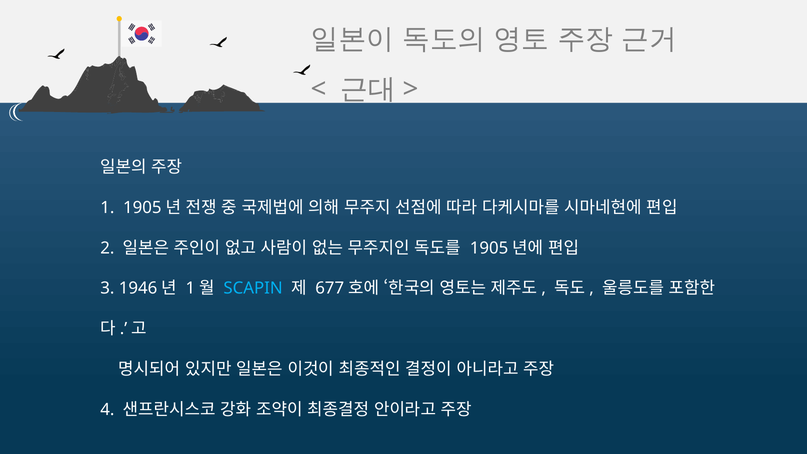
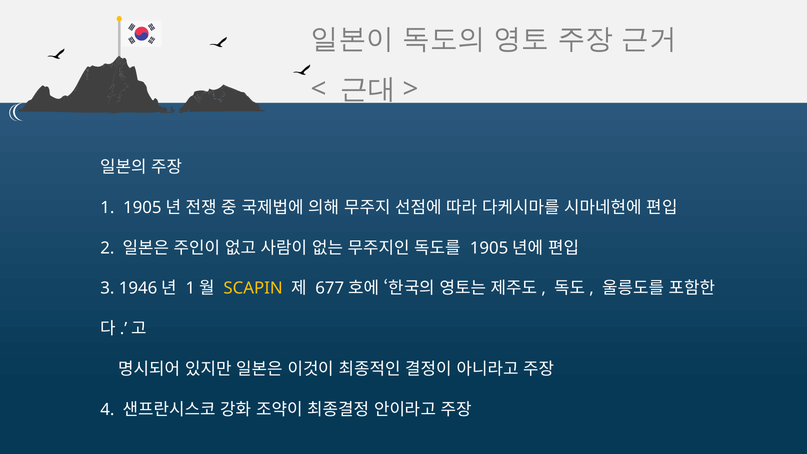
SCAPIN colour: light blue -> yellow
